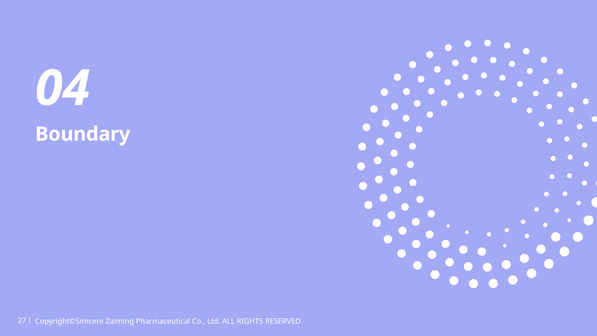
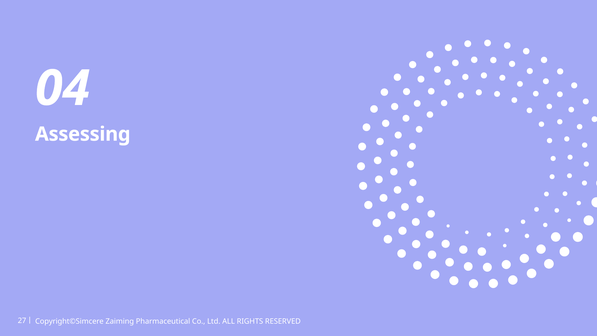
Boundary: Boundary -> Assessing
